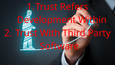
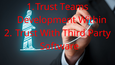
Refers: Refers -> Teams
